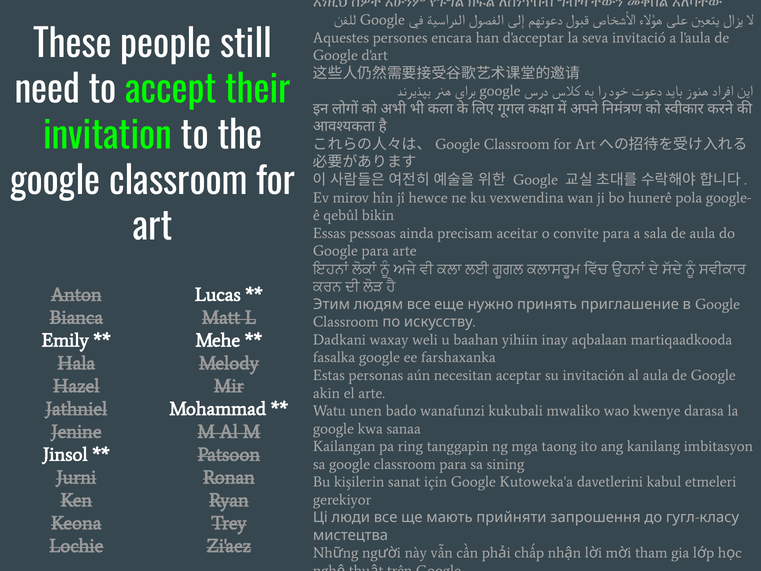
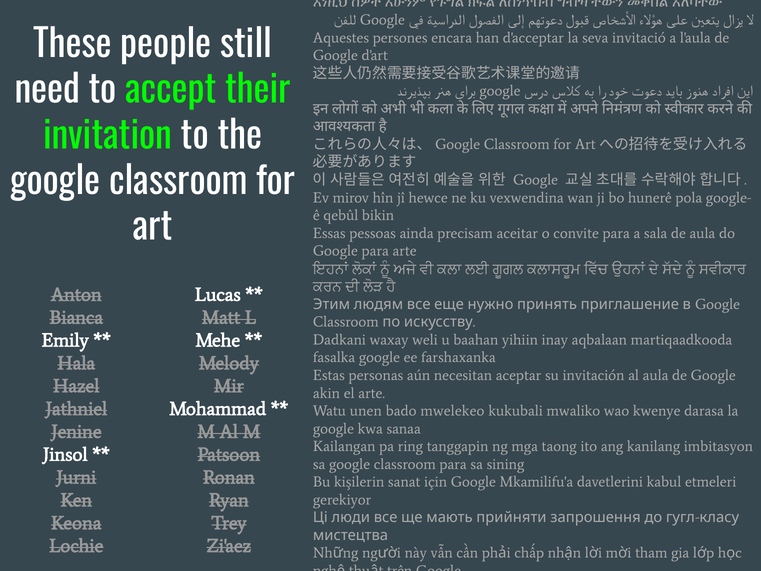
wanafunzi: wanafunzi -> mwelekeo
Kutoweka'a: Kutoweka'a -> Mkamilifu'a
